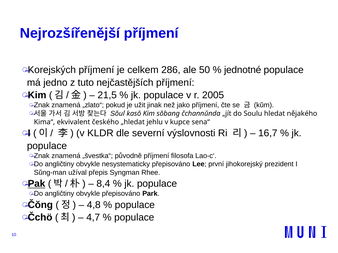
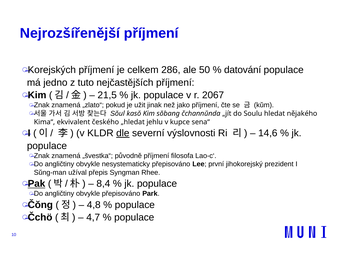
jednotné: jednotné -> datování
2005: 2005 -> 2067
dle underline: none -> present
16,7: 16,7 -> 14,6
